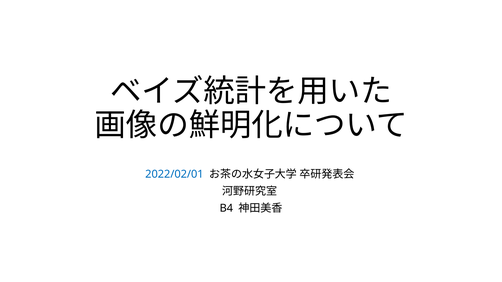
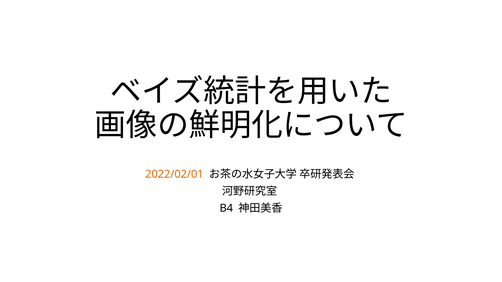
2022/02/01 colour: blue -> orange
